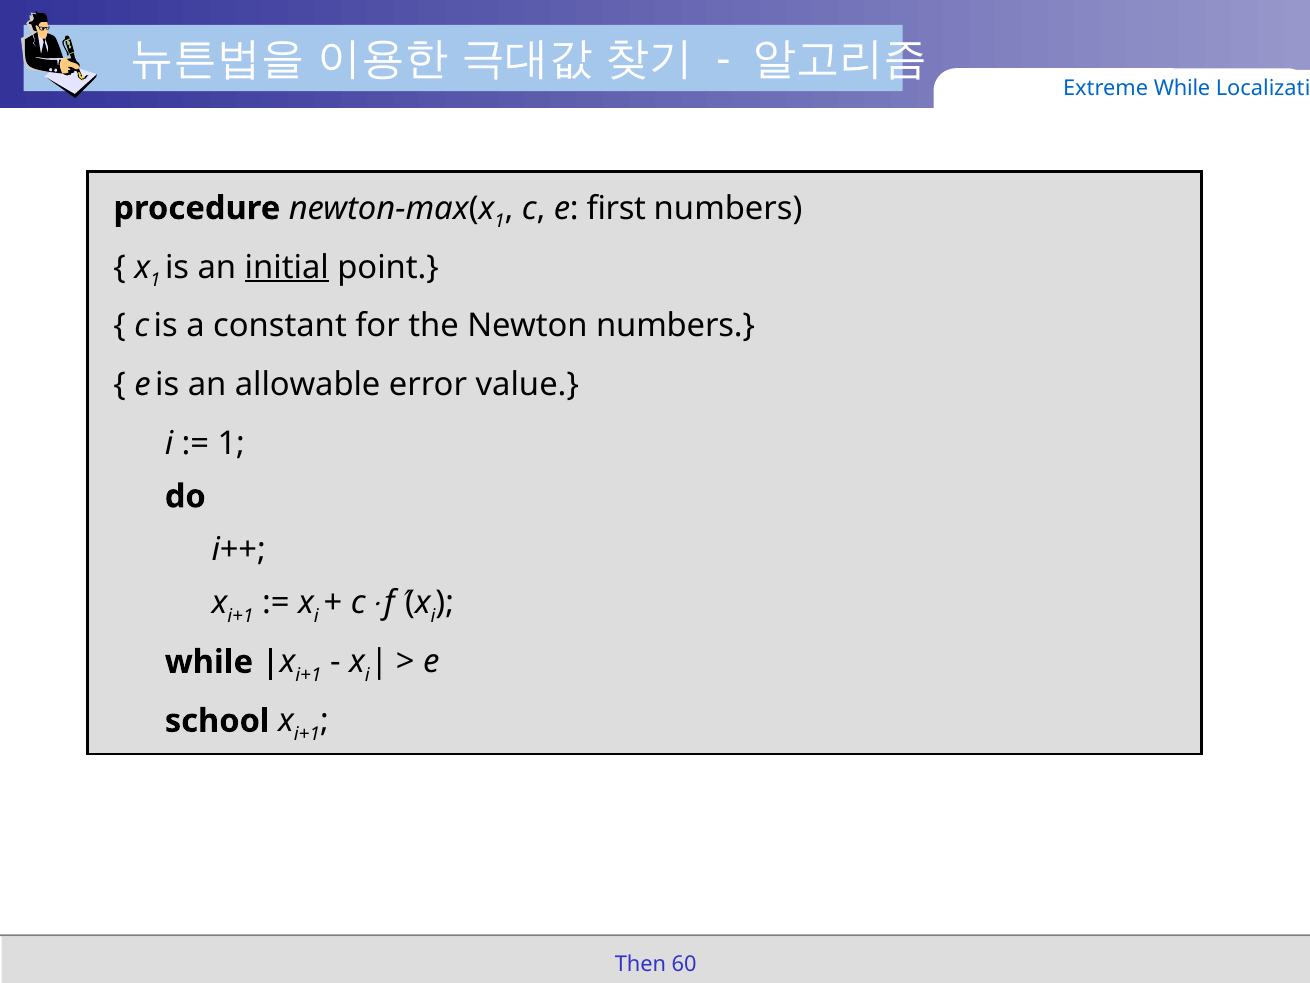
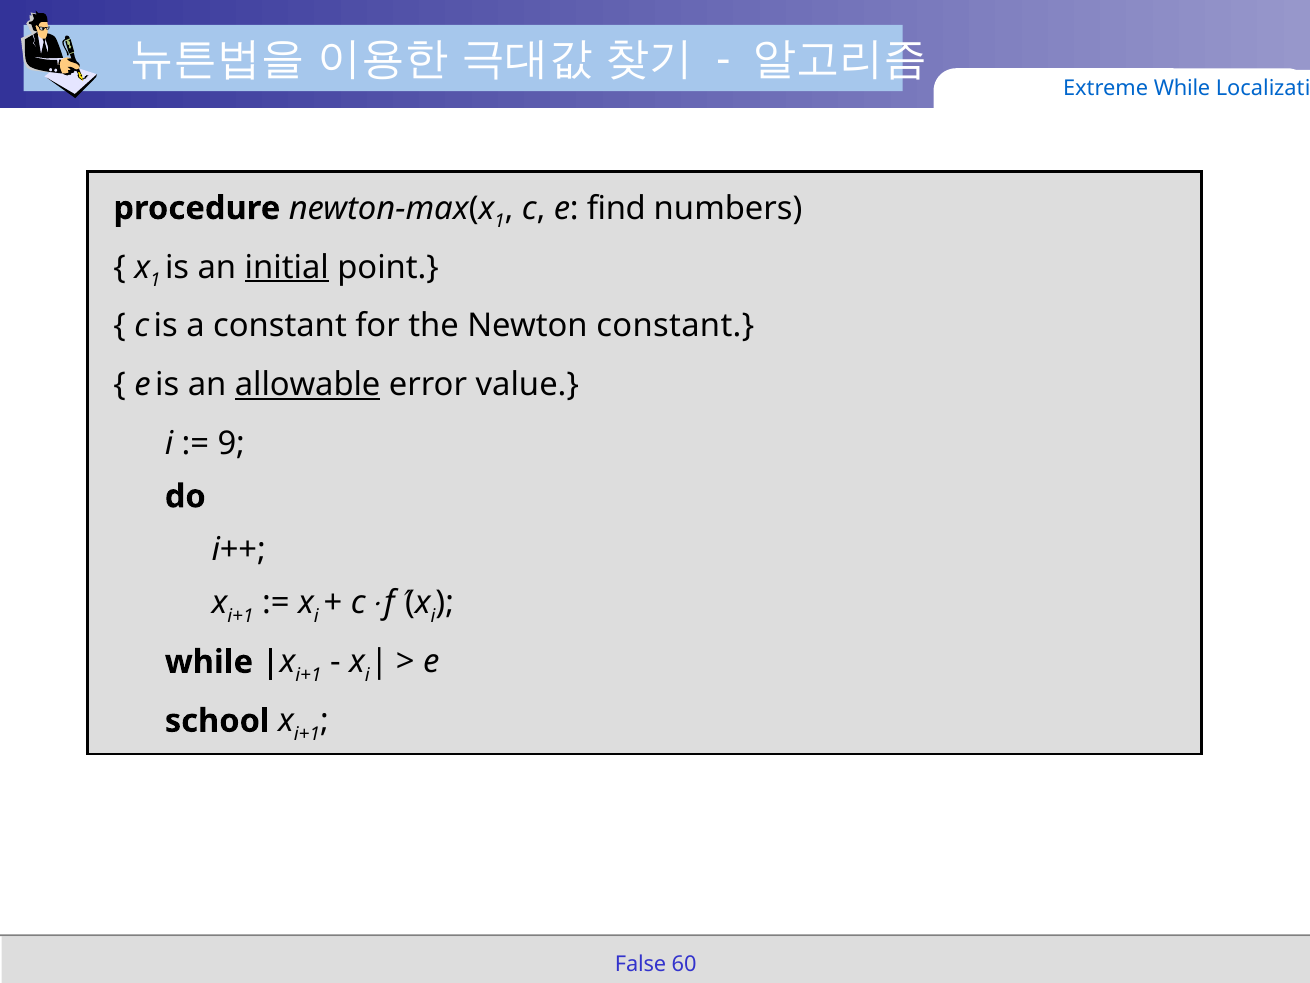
first: first -> find
Newton numbers: numbers -> constant
allowable underline: none -> present
1 at (231, 443): 1 -> 9
Then: Then -> False
